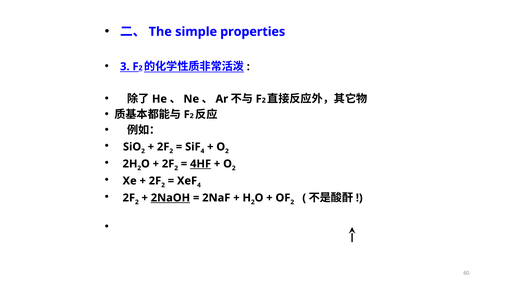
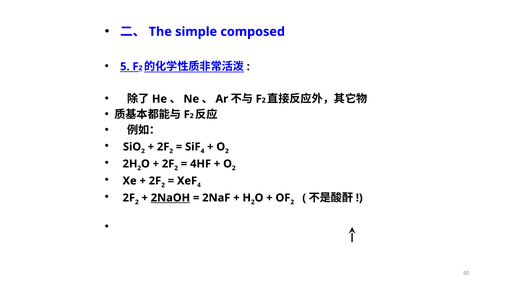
properties: properties -> composed
3: 3 -> 5
4HF underline: present -> none
